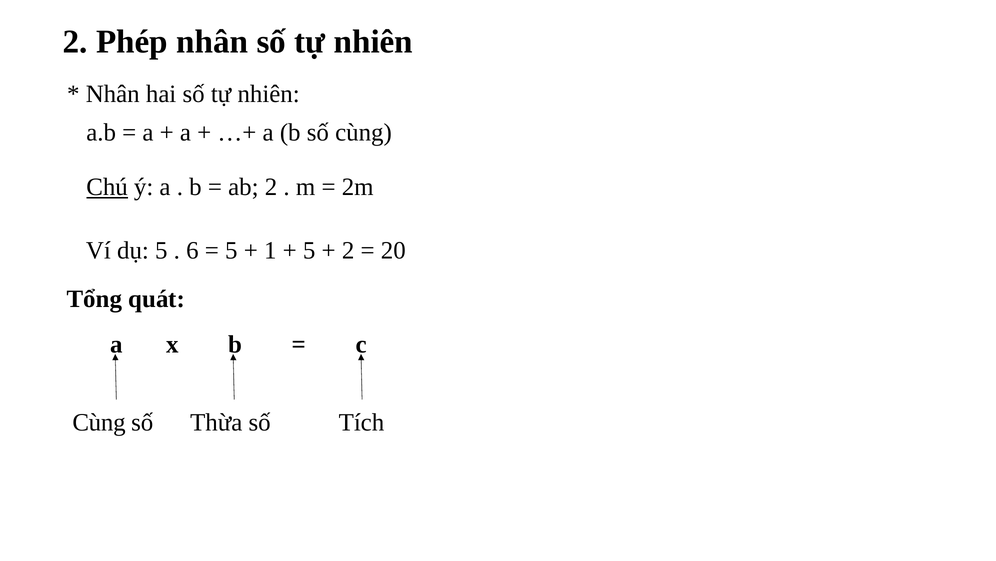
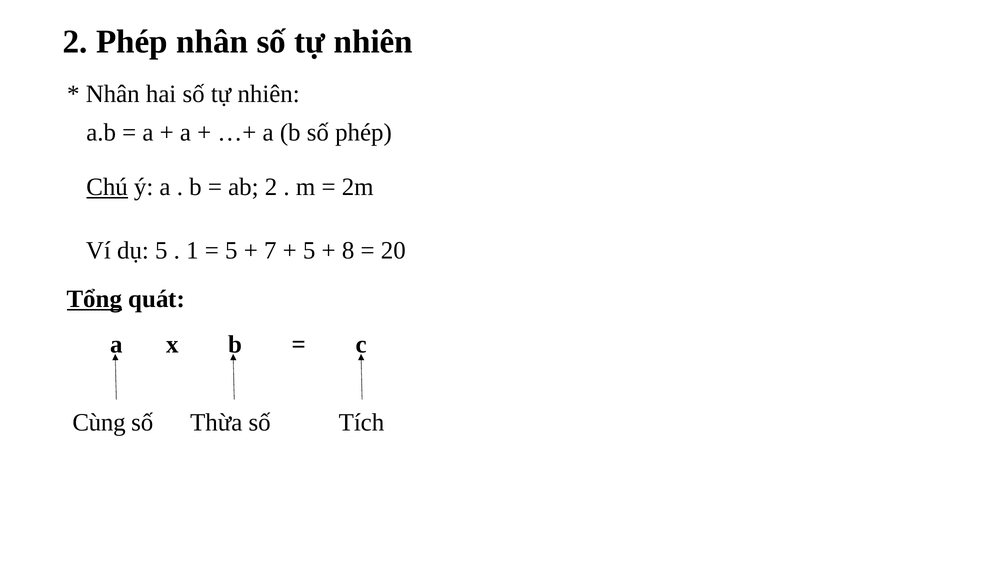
số cùng: cùng -> phép
6: 6 -> 1
1: 1 -> 7
2 at (348, 250): 2 -> 8
Tổng underline: none -> present
